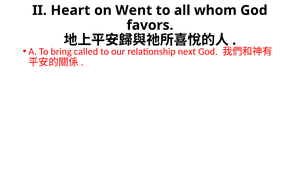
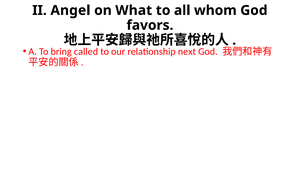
Heart: Heart -> Angel
Went: Went -> What
